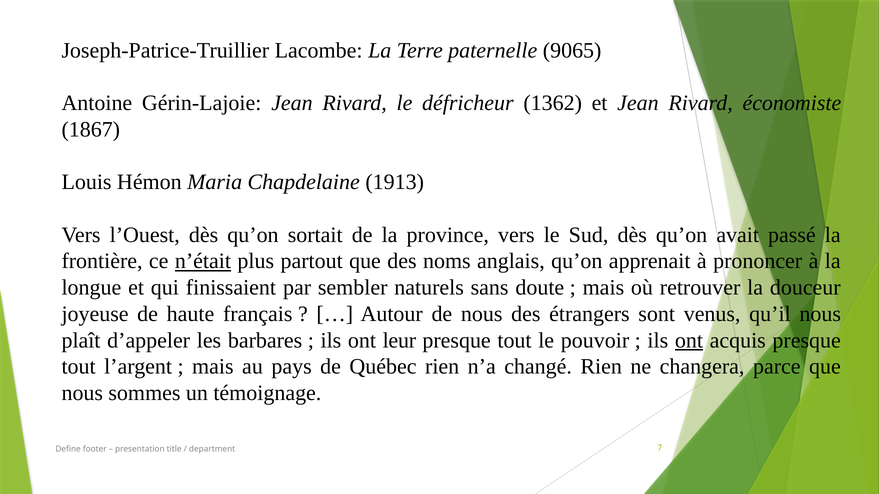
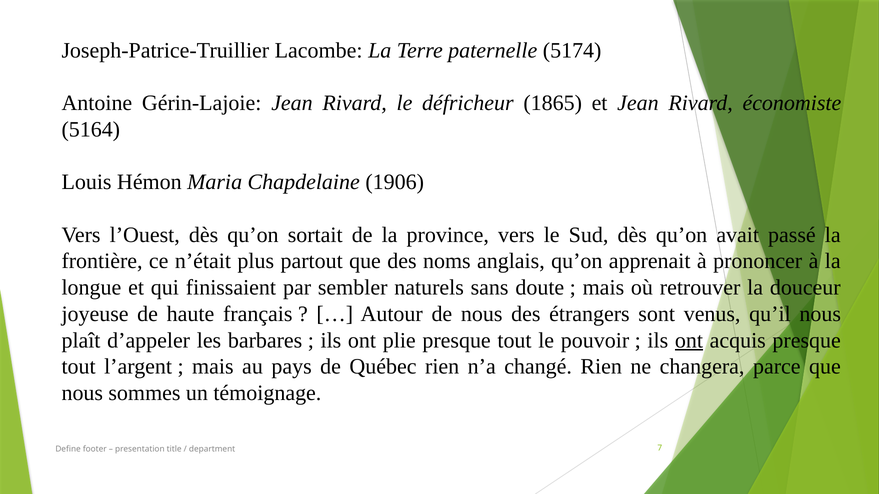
9065: 9065 -> 5174
1362: 1362 -> 1865
1867: 1867 -> 5164
1913: 1913 -> 1906
n’était underline: present -> none
leur: leur -> plie
